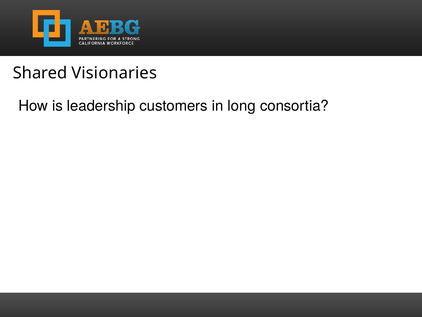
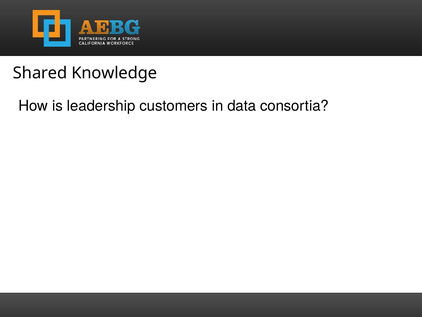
Visionaries: Visionaries -> Knowledge
long: long -> data
